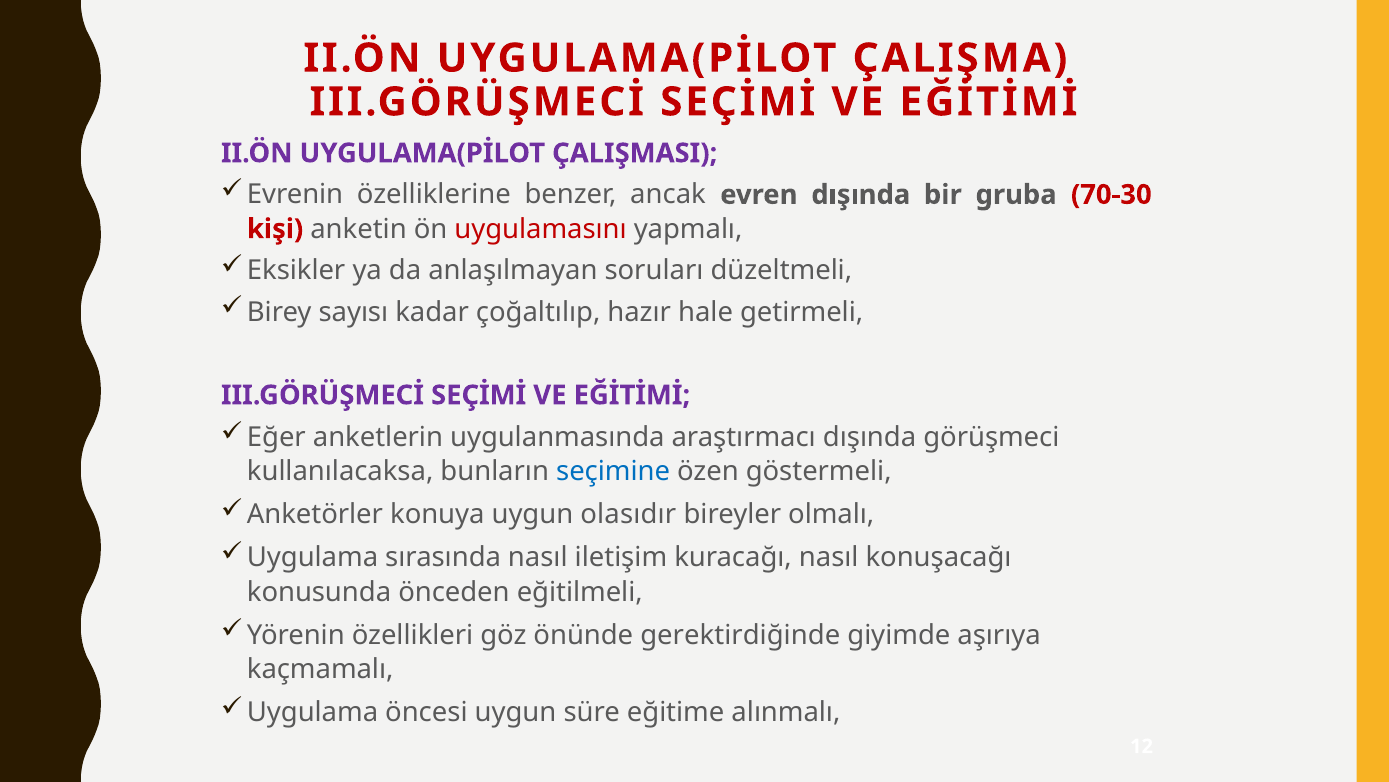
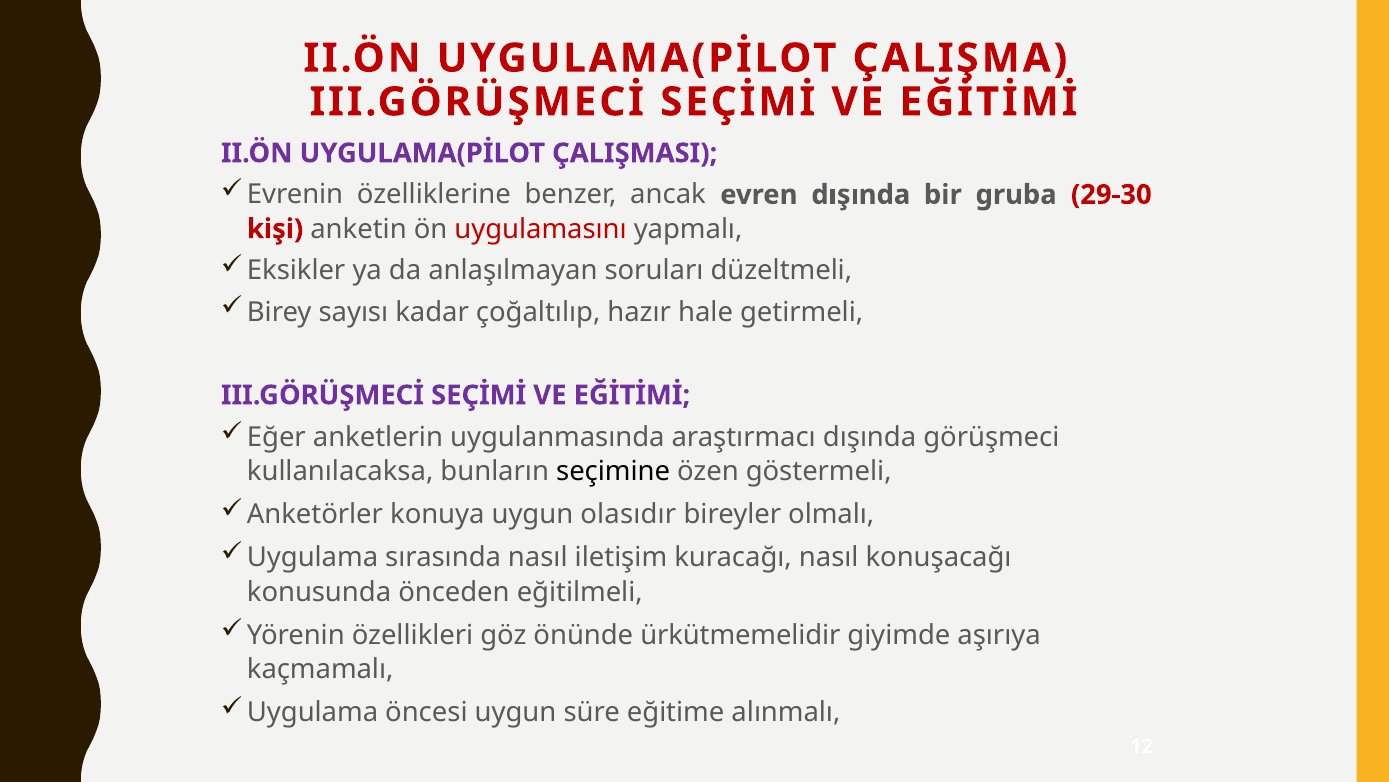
70-30: 70-30 -> 29-30
seçimine colour: blue -> black
gerektirdiğinde: gerektirdiğinde -> ürkütmemelidir
